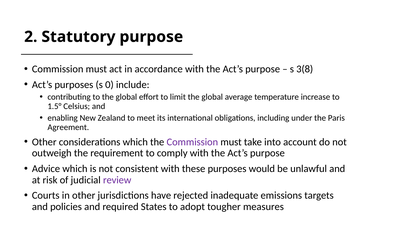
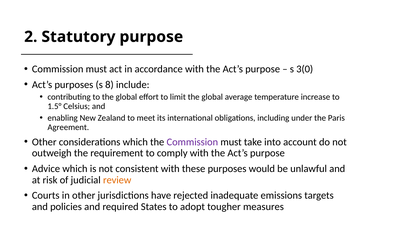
3(8: 3(8 -> 3(0
0: 0 -> 8
review colour: purple -> orange
